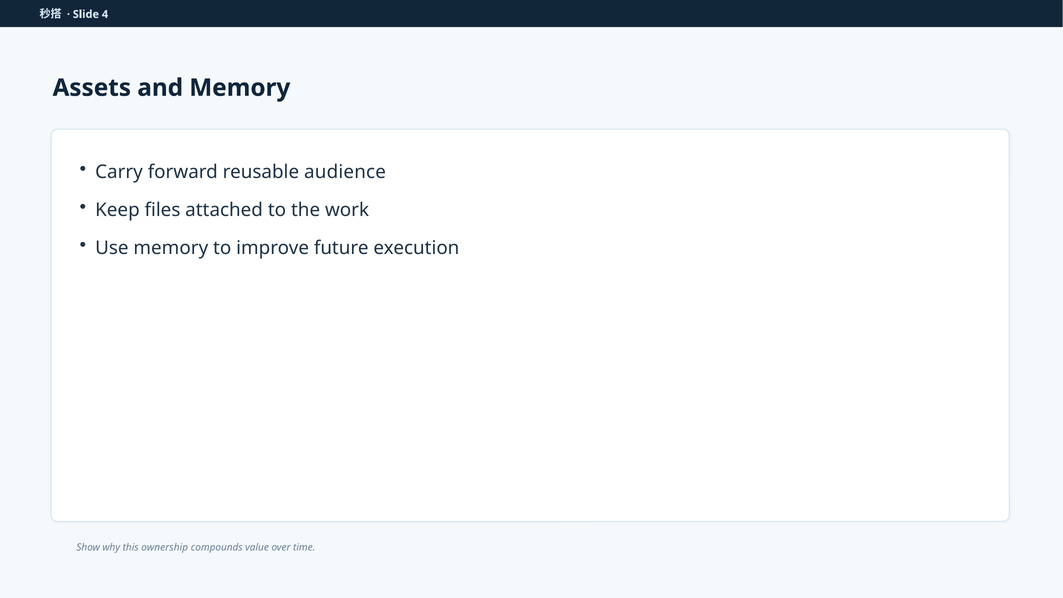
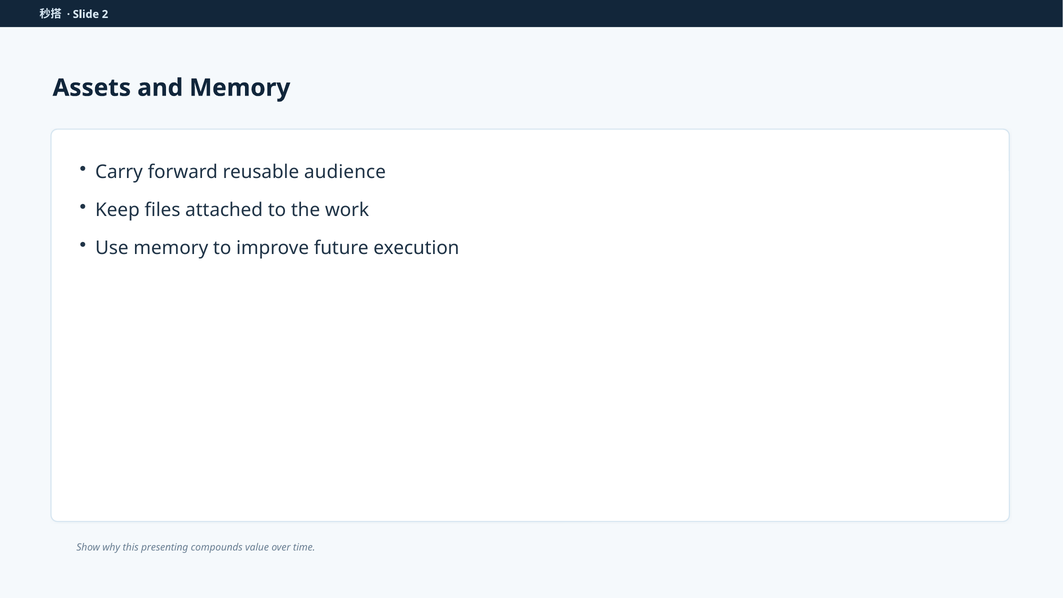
4: 4 -> 2
ownership: ownership -> presenting
